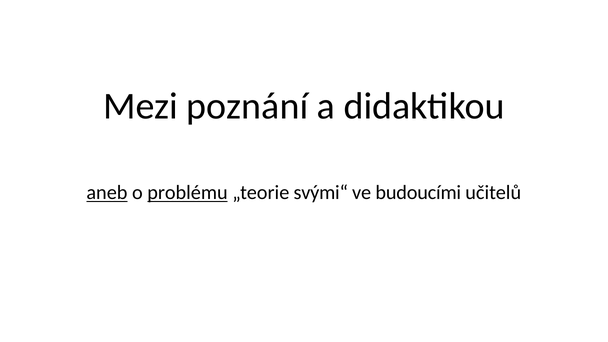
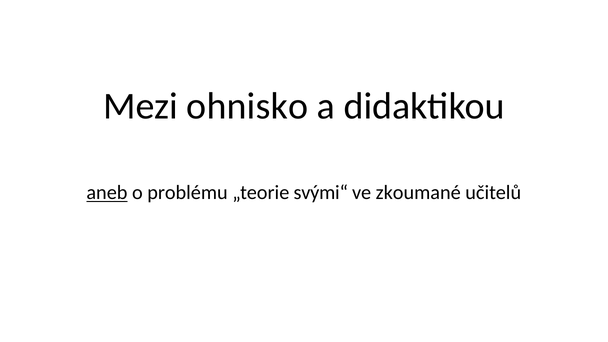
poznání: poznání -> ohnisko
problému underline: present -> none
budoucími: budoucími -> zkoumané
